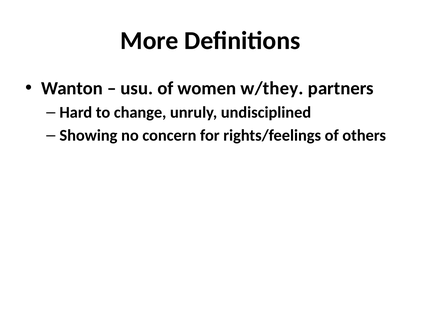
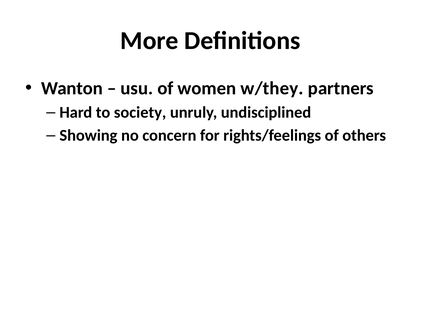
change: change -> society
